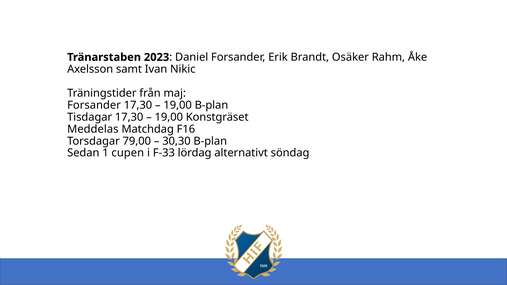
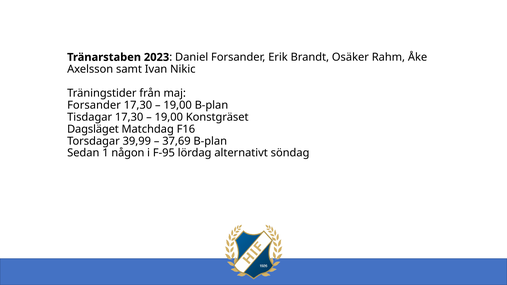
Meddelas: Meddelas -> Dagsläget
79,00: 79,00 -> 39,99
30,30: 30,30 -> 37,69
cupen: cupen -> någon
F-33: F-33 -> F-95
